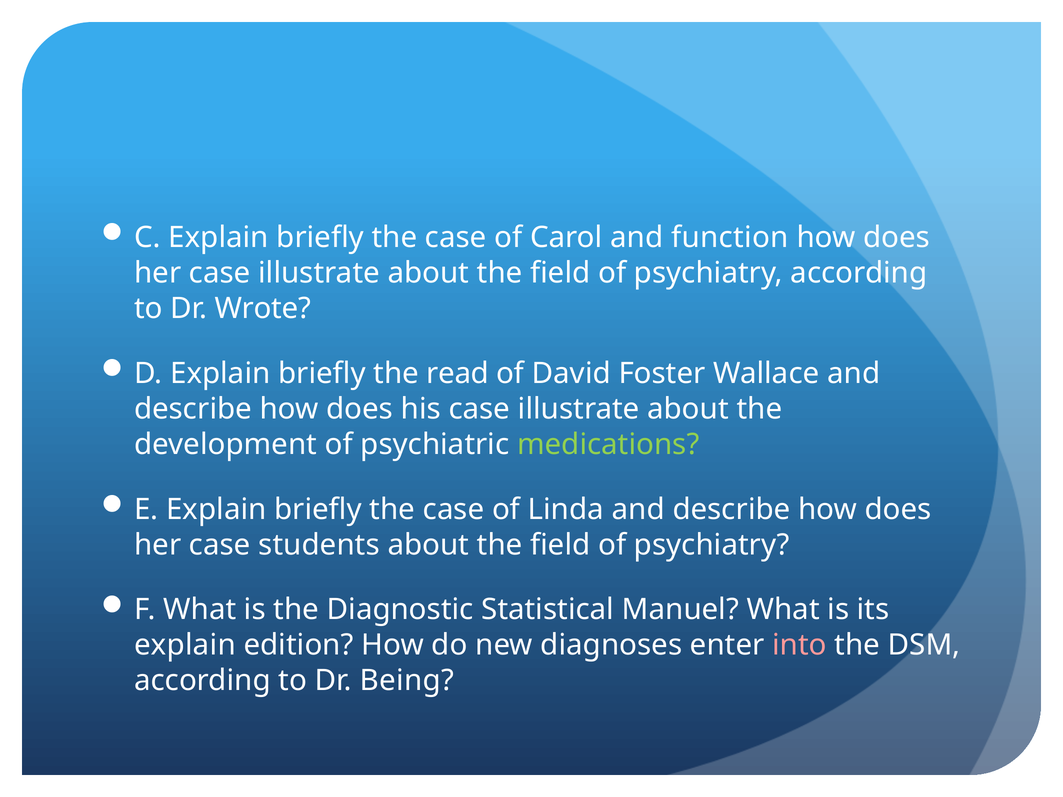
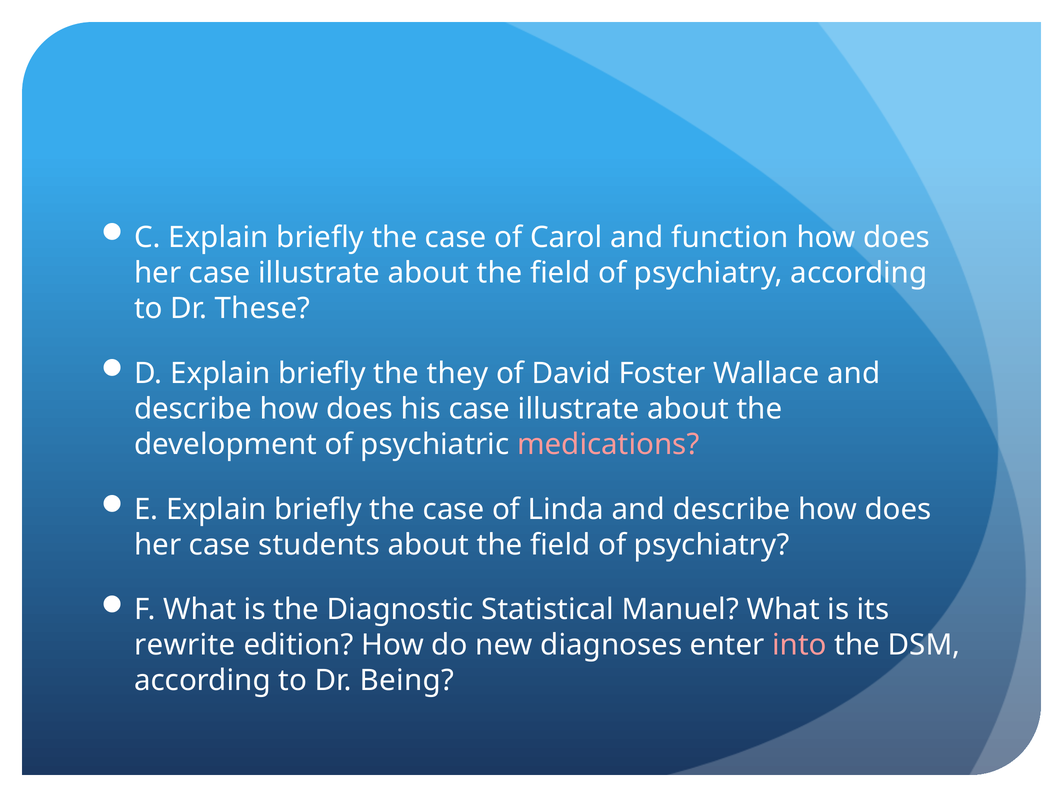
Wrote: Wrote -> These
read: read -> they
medications colour: light green -> pink
explain at (185, 645): explain -> rewrite
